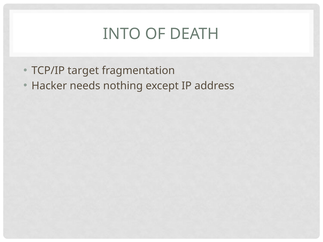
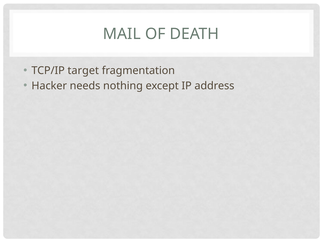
INTO: INTO -> MAIL
